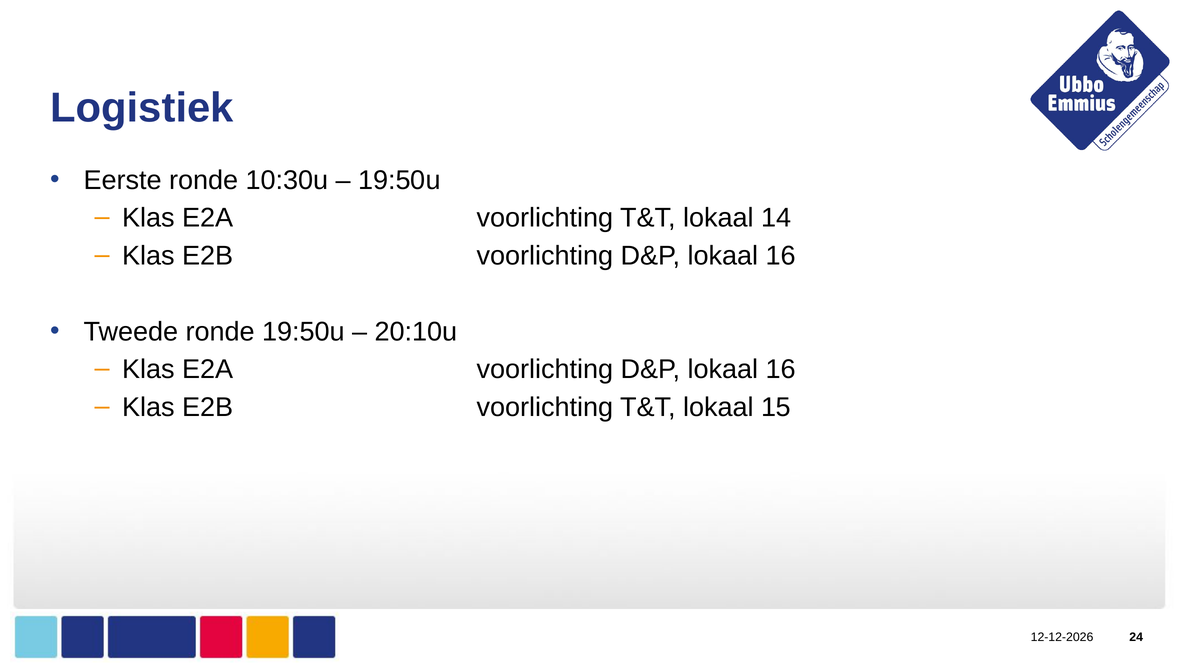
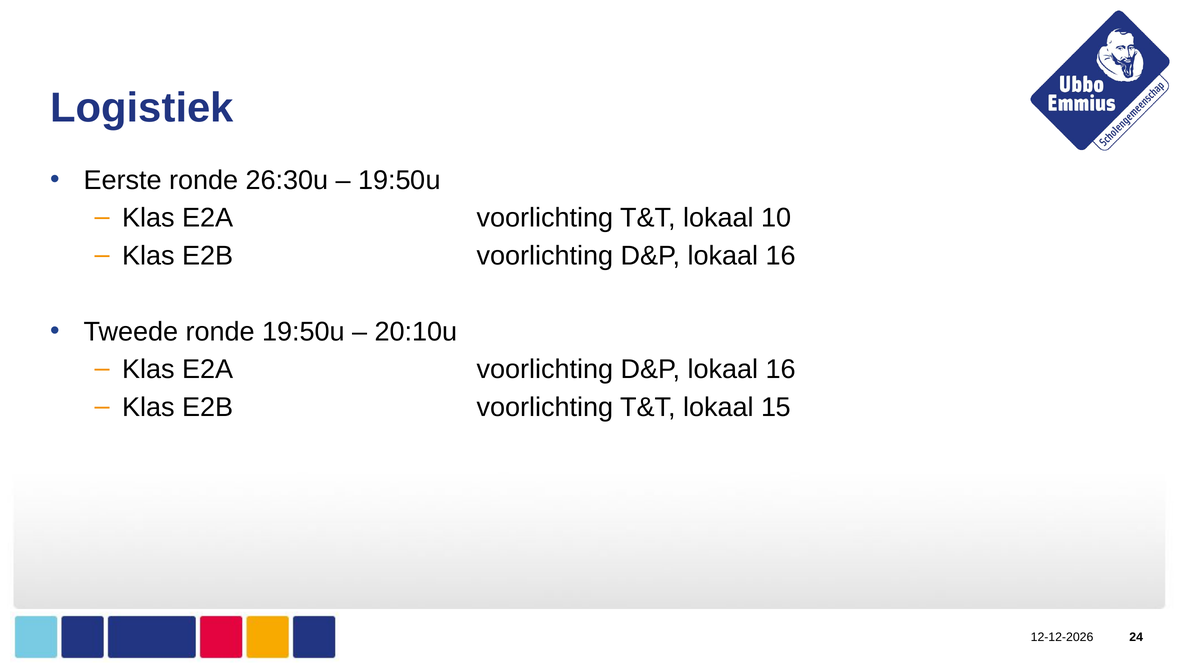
10:30u: 10:30u -> 26:30u
14: 14 -> 10
